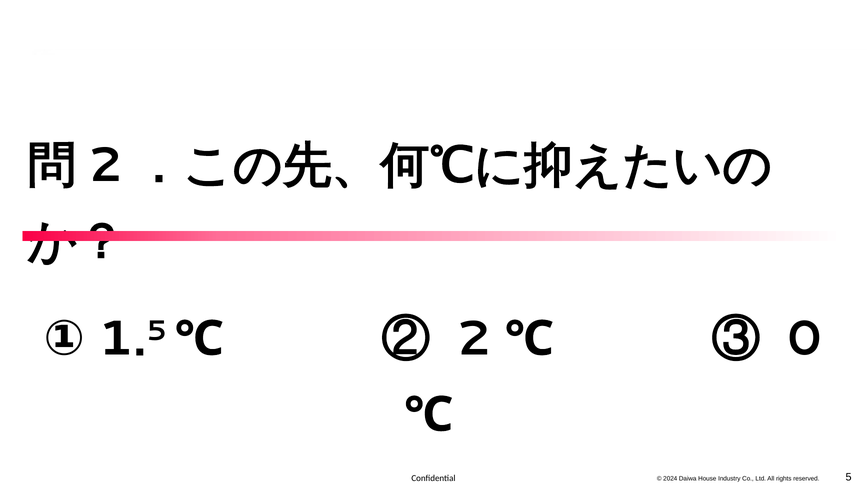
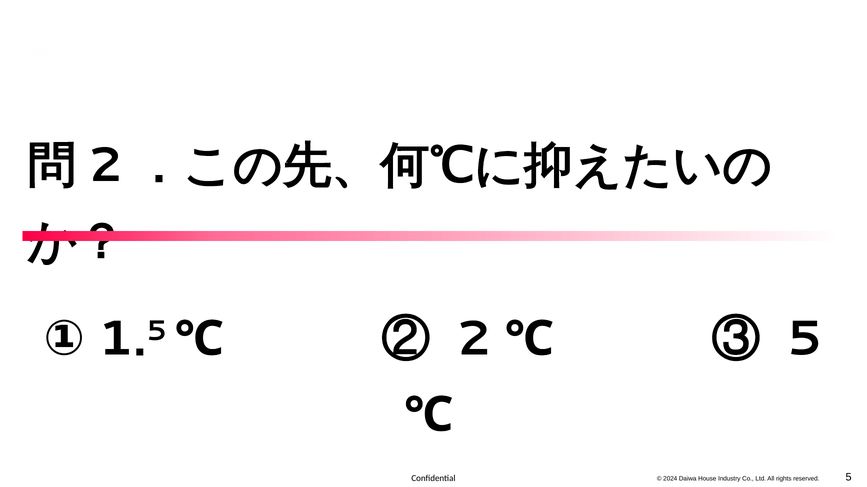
③ 0: 0 -> 5
